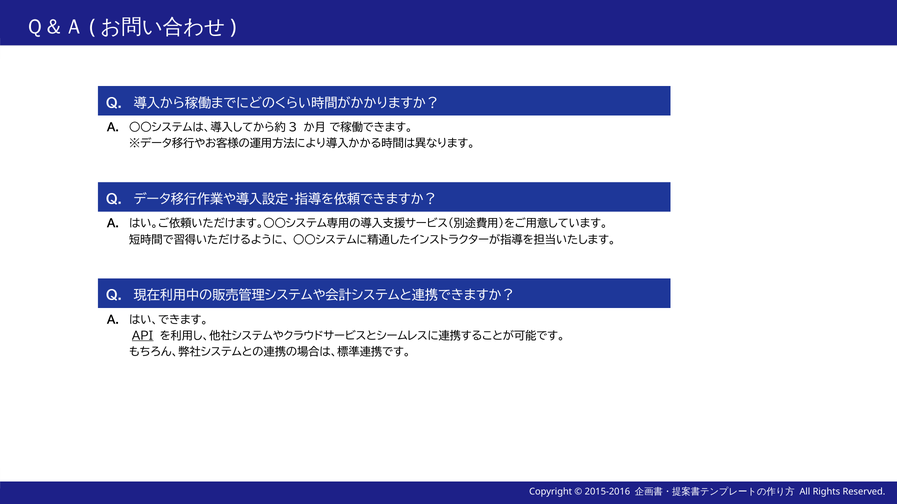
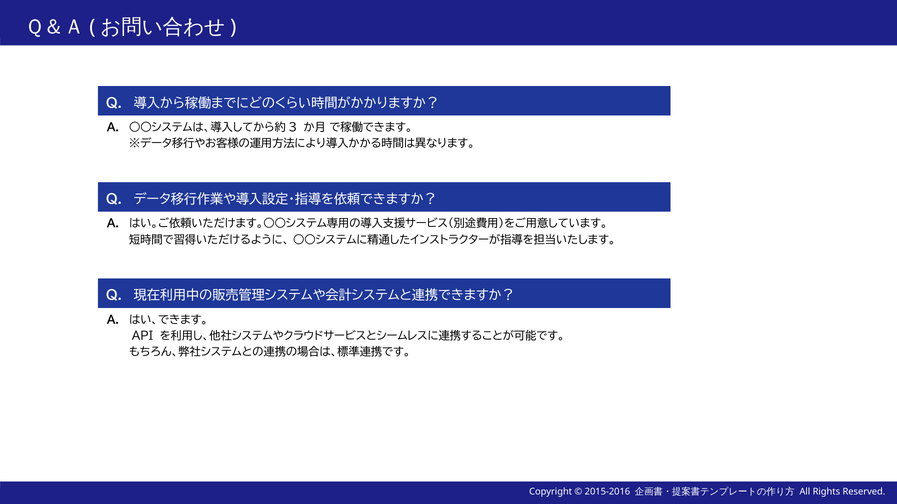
API underline: present -> none
